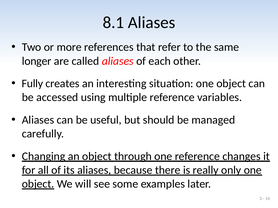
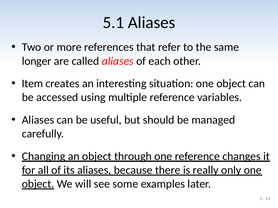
8.1: 8.1 -> 5.1
Fully: Fully -> Item
